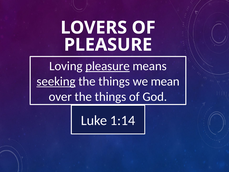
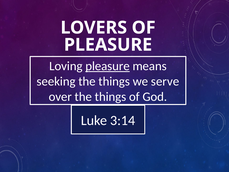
seeking underline: present -> none
mean: mean -> serve
1:14: 1:14 -> 3:14
